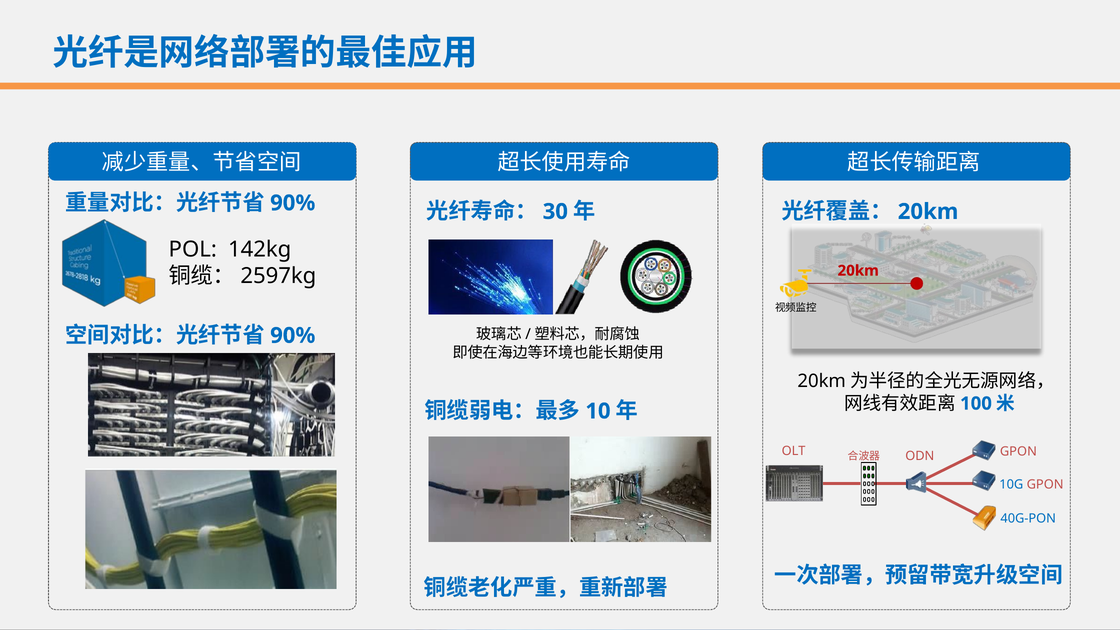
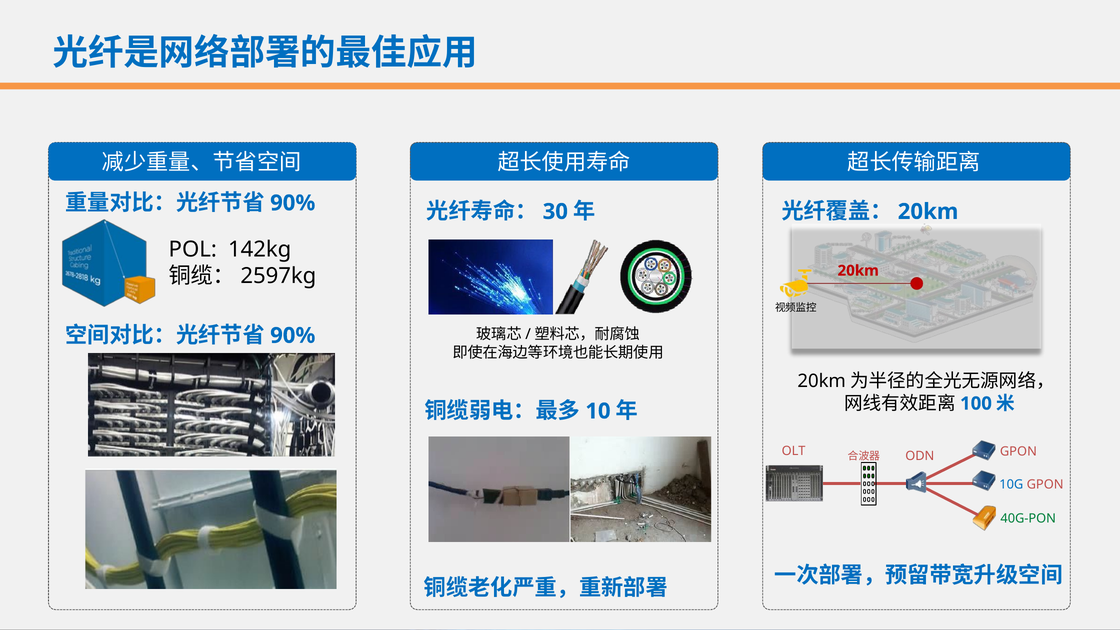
40G-PON colour: blue -> green
